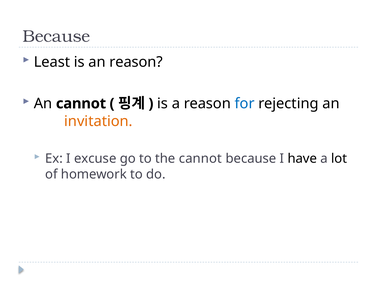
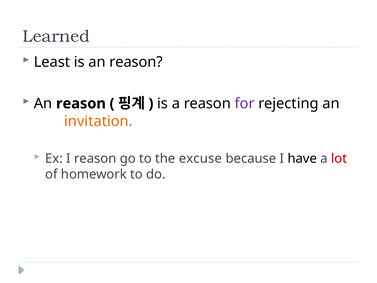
Because at (56, 36): Because -> Learned
cannot at (81, 103): cannot -> reason
for colour: blue -> purple
I excuse: excuse -> reason
the cannot: cannot -> excuse
lot colour: black -> red
